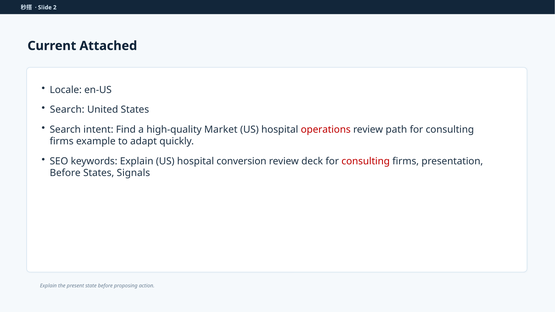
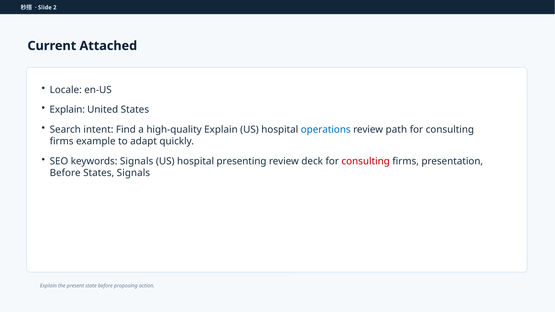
Search at (67, 110): Search -> Explain
high-quality Market: Market -> Explain
operations colour: red -> blue
keywords Explain: Explain -> Signals
conversion: conversion -> presenting
